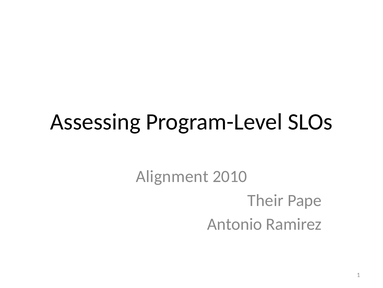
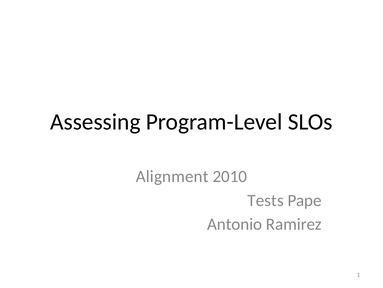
Their: Their -> Tests
